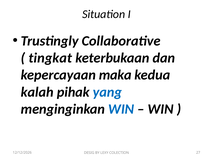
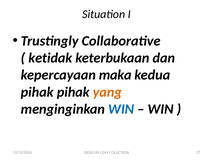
tingkat: tingkat -> ketidak
kalah at (37, 92): kalah -> pihak
yang colour: blue -> orange
